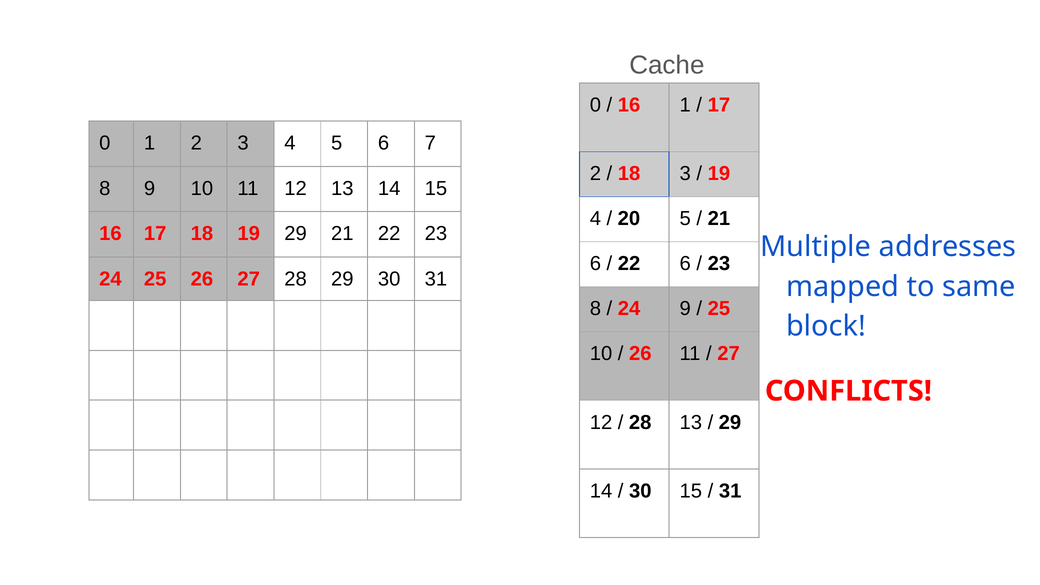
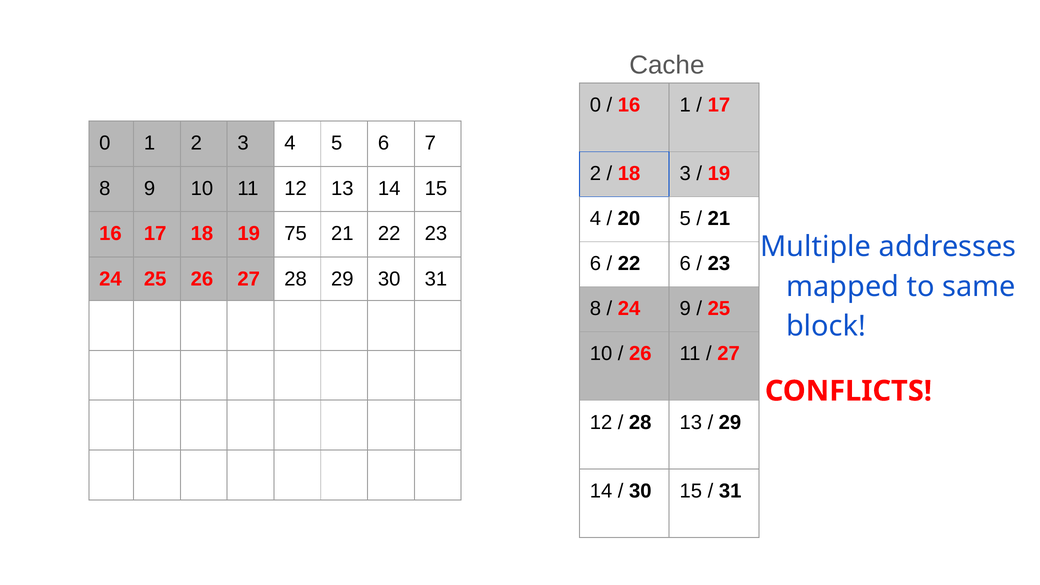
19 29: 29 -> 75
